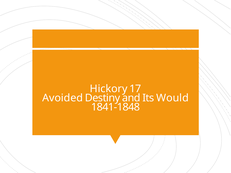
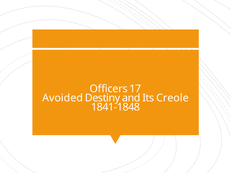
Hickory: Hickory -> Officers
Would: Would -> Creole
